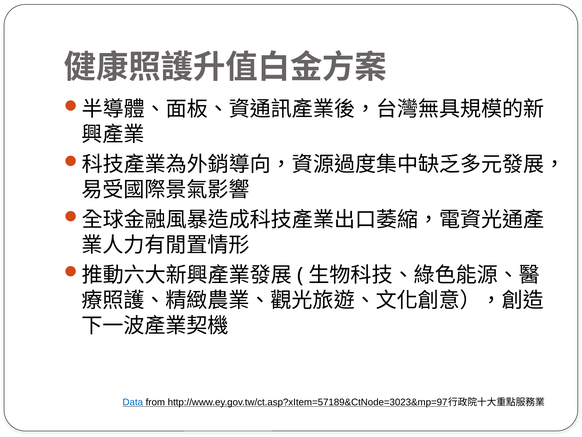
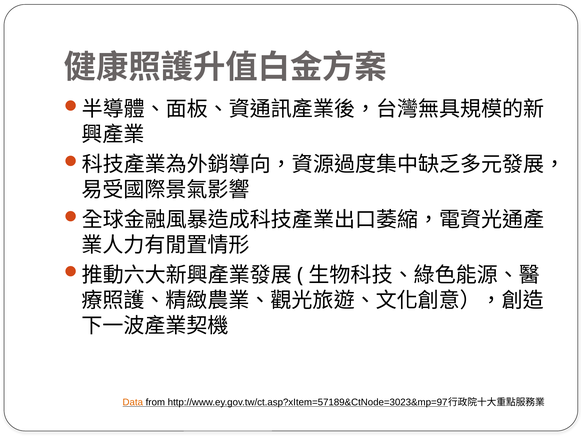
Data colour: blue -> orange
